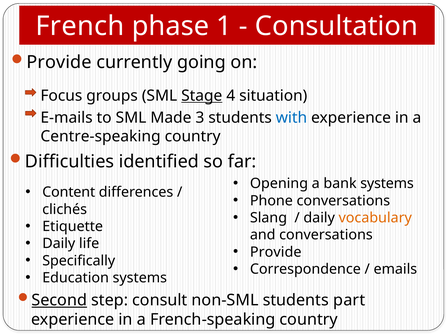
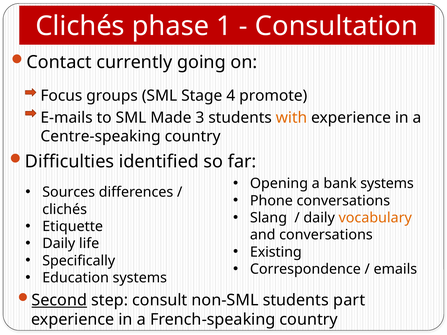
French at (80, 26): French -> Clichés
Provide at (59, 62): Provide -> Contact
Stage underline: present -> none
situation: situation -> promote
with colour: blue -> orange
Content: Content -> Sources
Provide at (276, 252): Provide -> Existing
